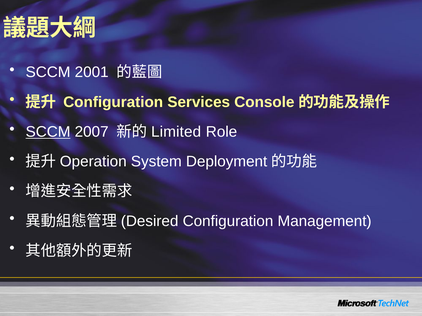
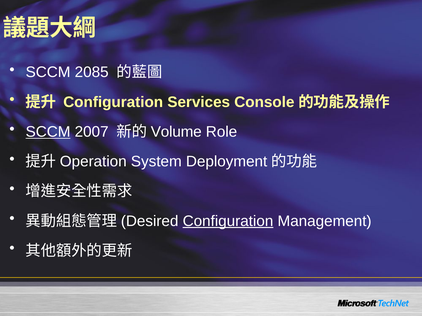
2001: 2001 -> 2085
Limited: Limited -> Volume
Configuration at (228, 221) underline: none -> present
